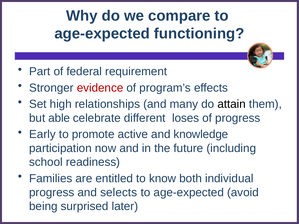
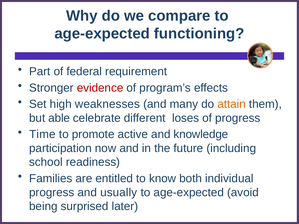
relationships: relationships -> weaknesses
attain colour: black -> orange
Early: Early -> Time
selects: selects -> usually
